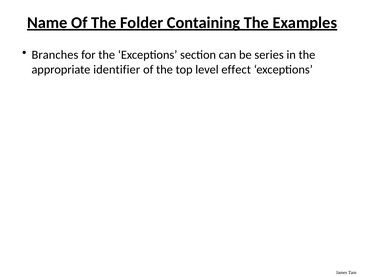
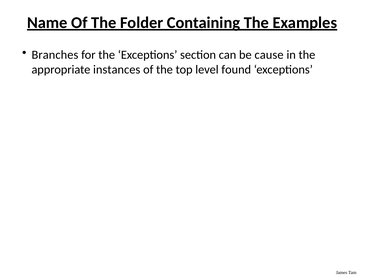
series: series -> cause
identifier: identifier -> instances
effect: effect -> found
